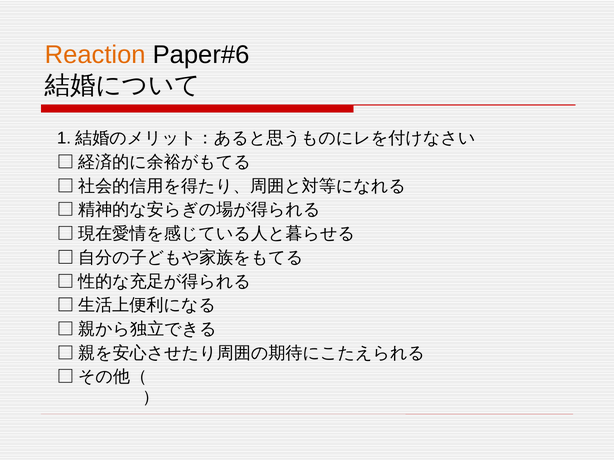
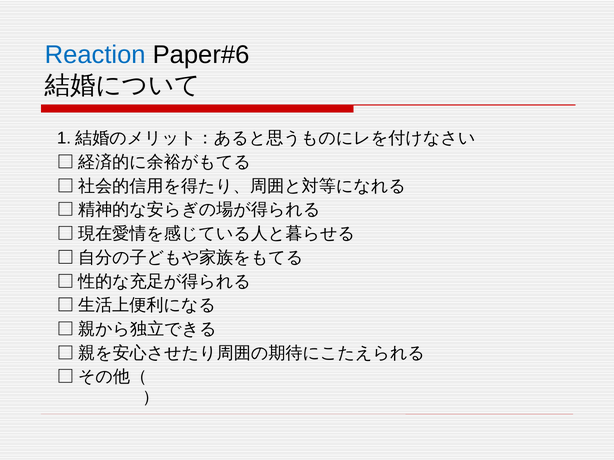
Reaction colour: orange -> blue
